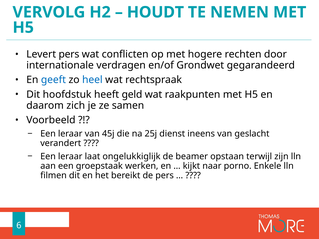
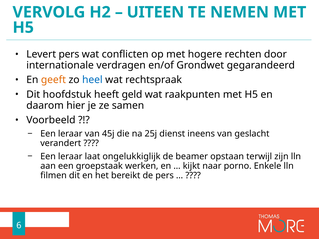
HOUDT: HOUDT -> UITEEN
geeft colour: blue -> orange
zich: zich -> hier
